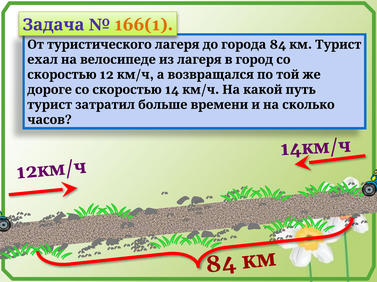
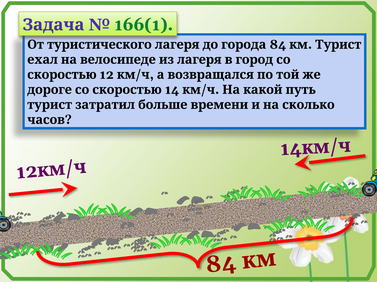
166(1 colour: orange -> green
